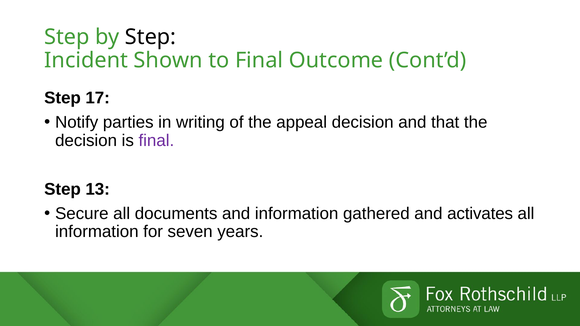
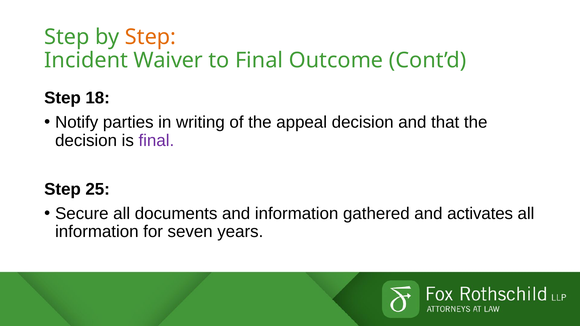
Step at (151, 37) colour: black -> orange
Shown: Shown -> Waiver
17: 17 -> 18
13: 13 -> 25
